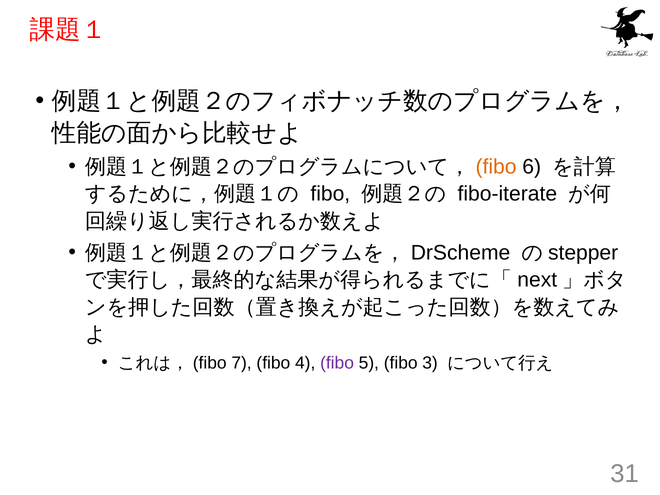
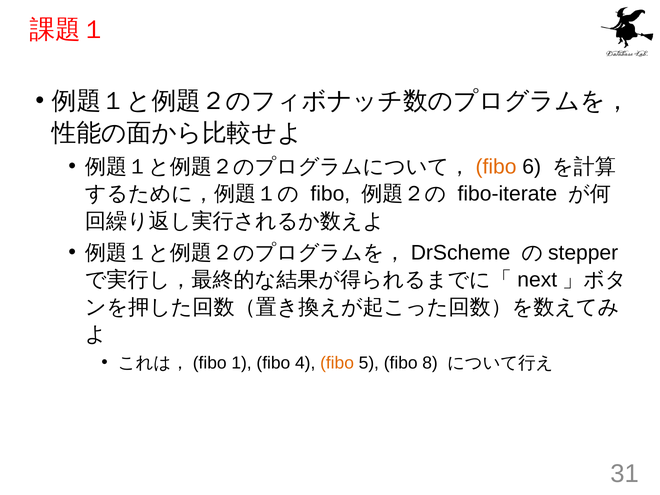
7: 7 -> 1
fibo at (337, 363) colour: purple -> orange
3: 3 -> 8
